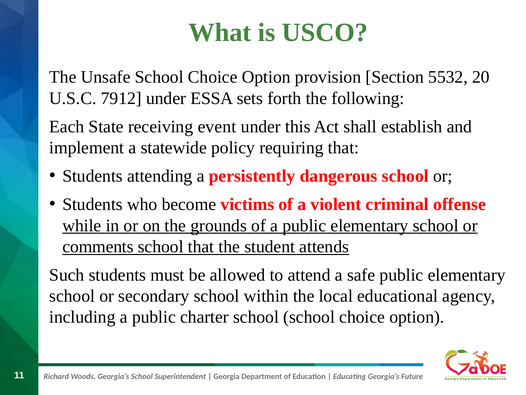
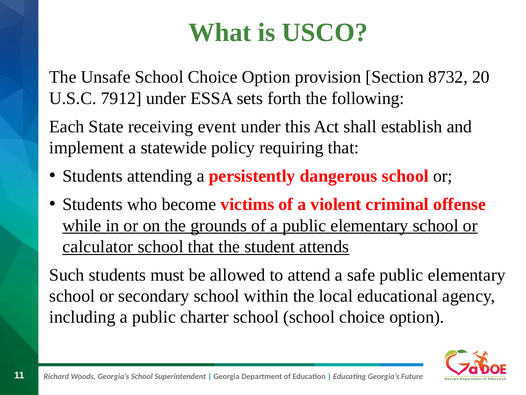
5532: 5532 -> 8732
comments: comments -> calculator
